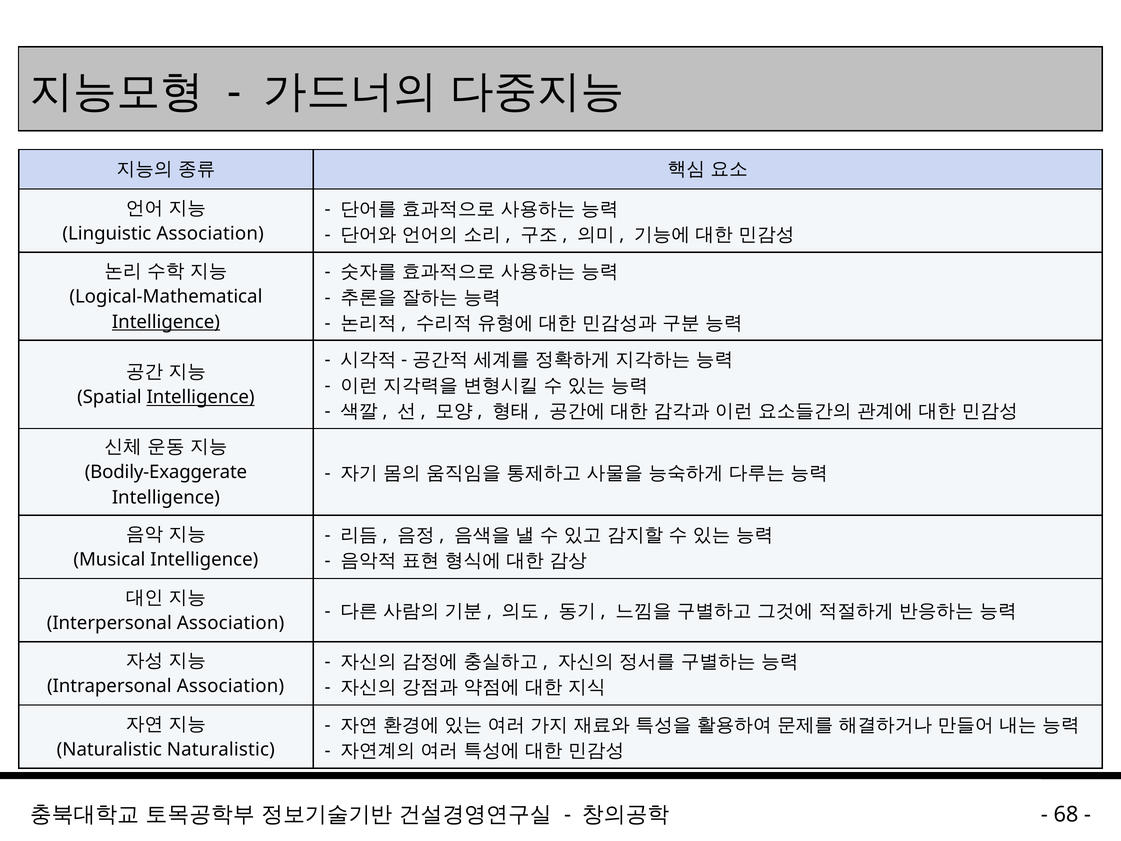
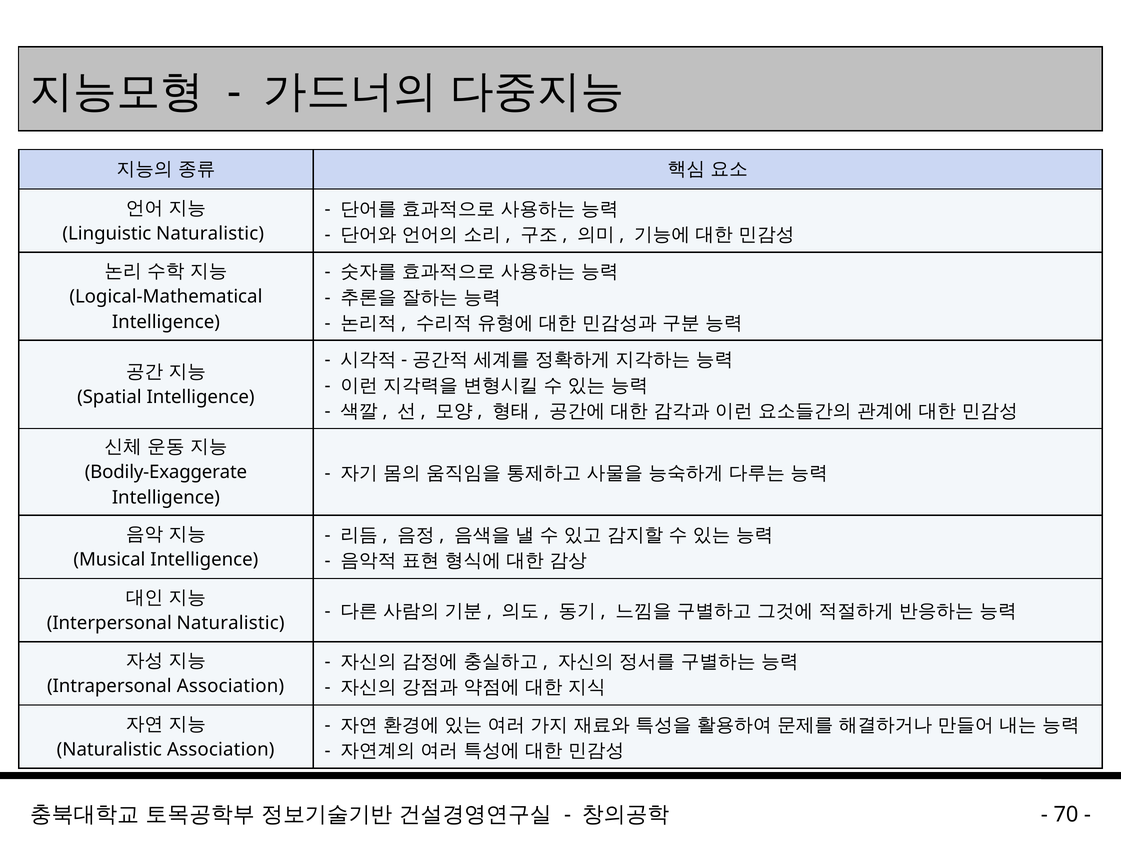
Linguistic Association: Association -> Naturalistic
Intelligence at (166, 322) underline: present -> none
Intelligence at (201, 397) underline: present -> none
Interpersonal Association: Association -> Naturalistic
Naturalistic Naturalistic: Naturalistic -> Association
68: 68 -> 70
